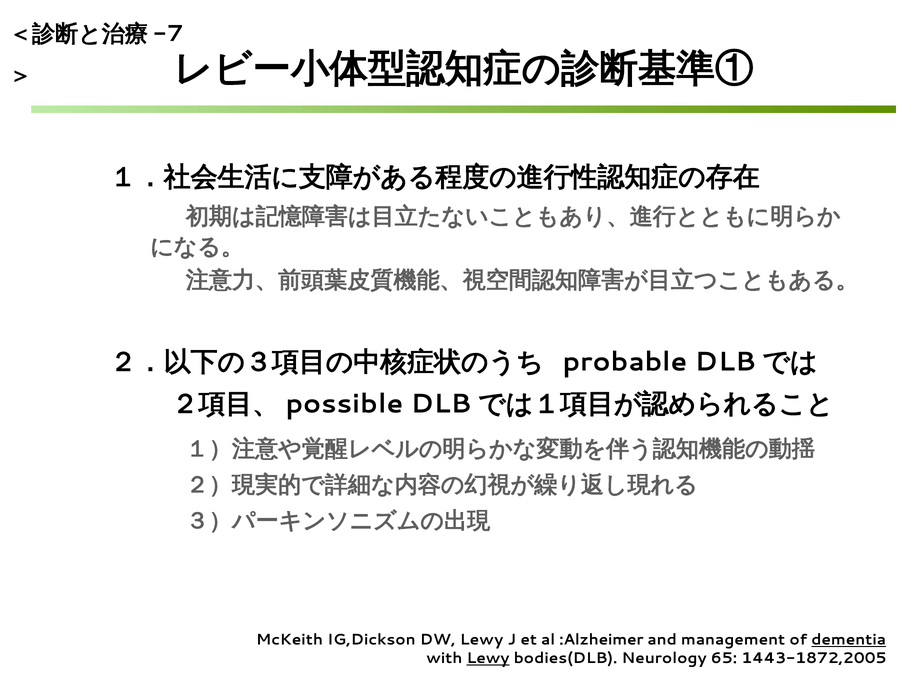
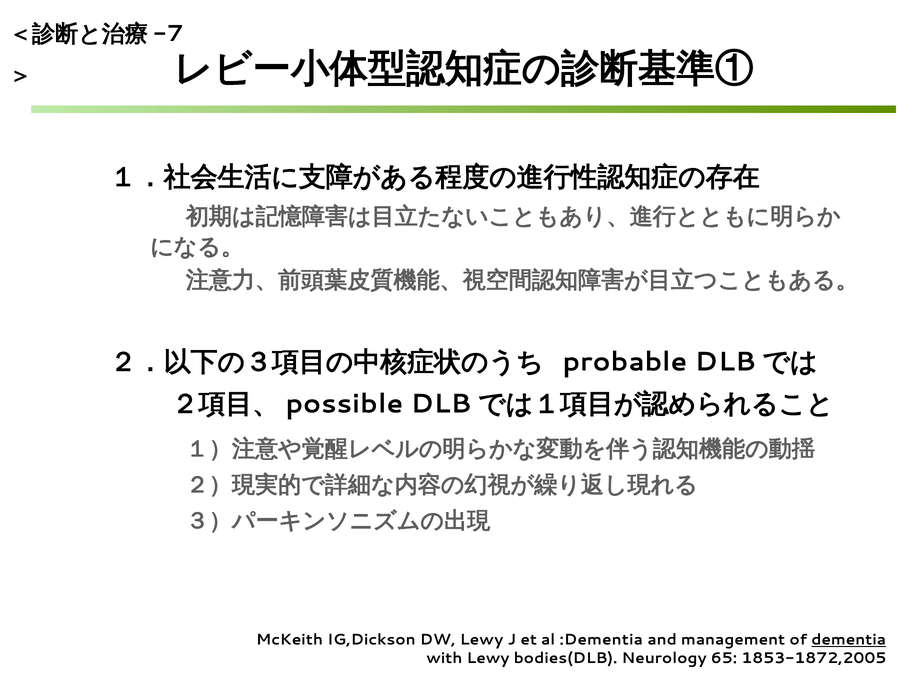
:Alzheimer: :Alzheimer -> :Dementia
Lewy at (488, 658) underline: present -> none
1443-1872,2005: 1443-1872,2005 -> 1853-1872,2005
